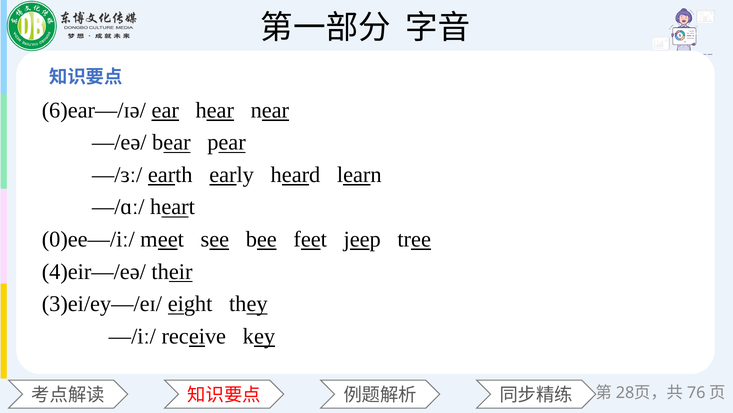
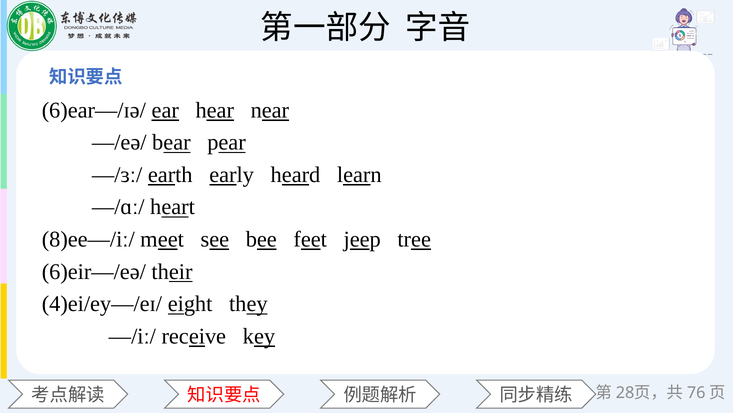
0)ee—/iː/: 0)ee—/iː/ -> 8)ee—/iː/
4)eir—/eə/: 4)eir—/eə/ -> 6)eir—/eə/
3)ei/ey—/eɪ/: 3)ei/ey—/eɪ/ -> 4)ei/ey—/eɪ/
